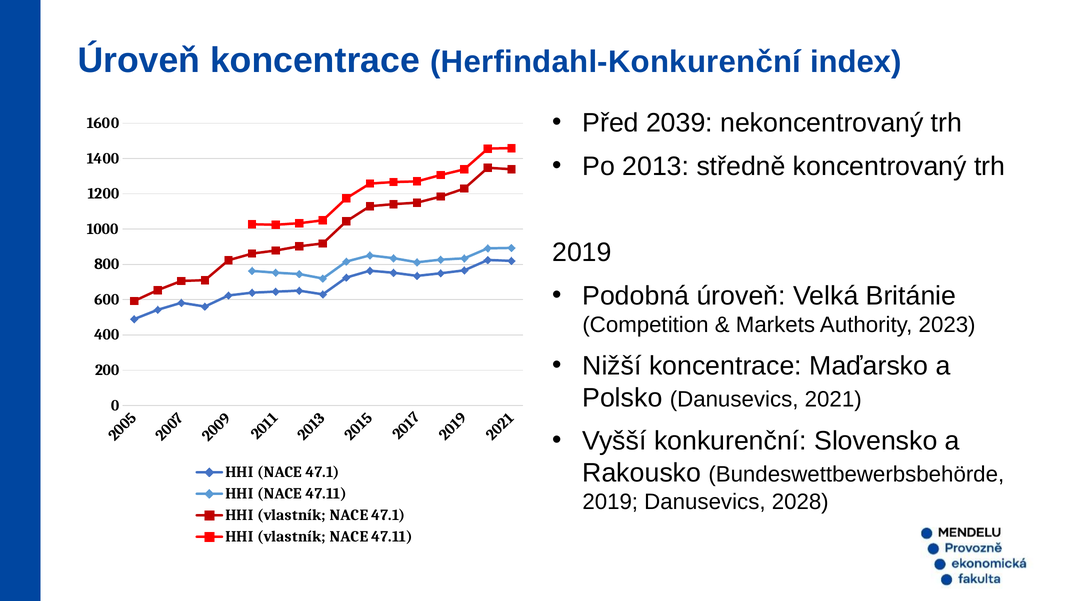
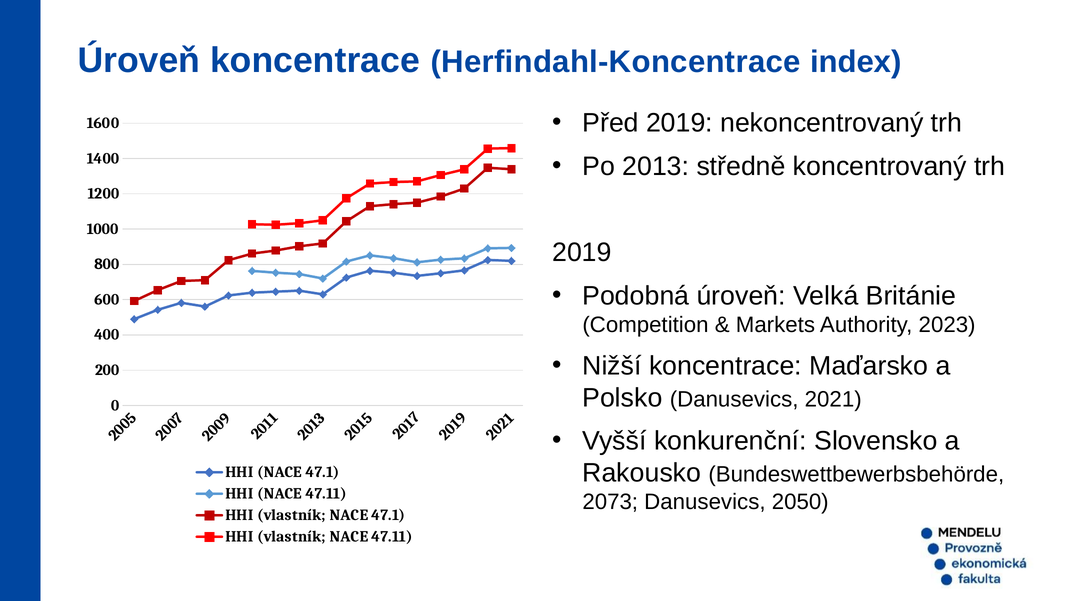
Herfindahl-Konkurenční: Herfindahl-Konkurenční -> Herfindahl-Koncentrace
Před 2039: 2039 -> 2019
2019 at (610, 502): 2019 -> 2073
2028: 2028 -> 2050
